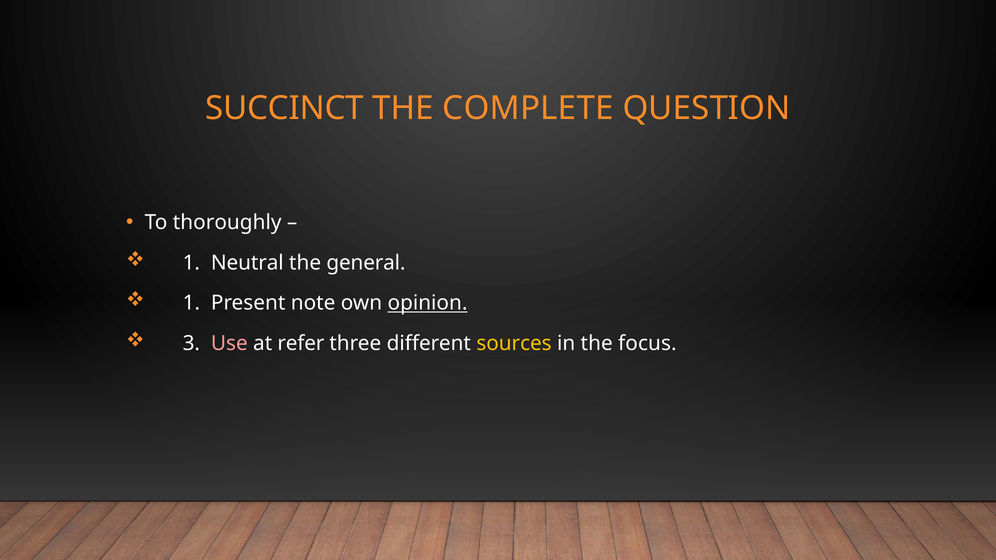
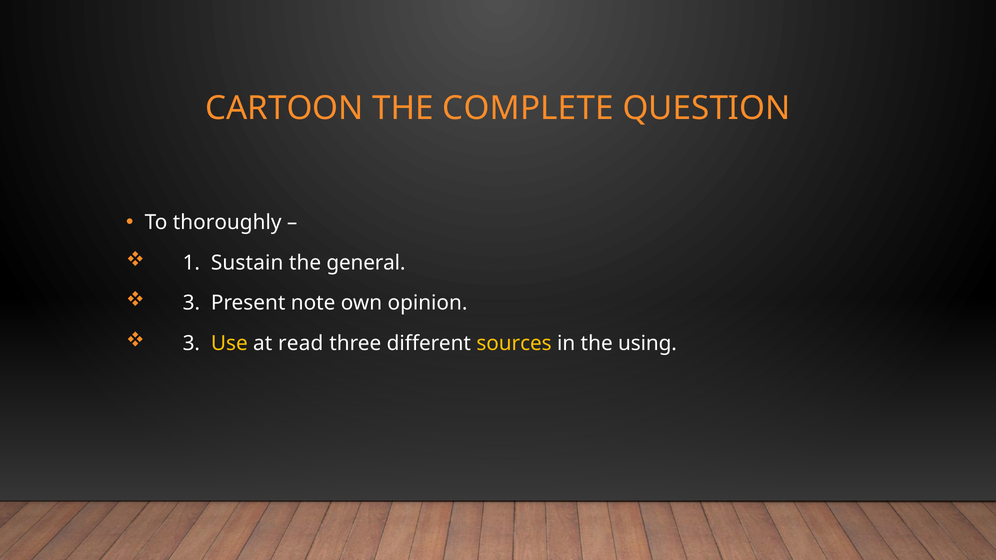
SUCCINCT: SUCCINCT -> CARTOON
Neutral: Neutral -> Sustain
1 at (191, 303): 1 -> 3
opinion underline: present -> none
Use colour: pink -> yellow
refer: refer -> read
focus: focus -> using
